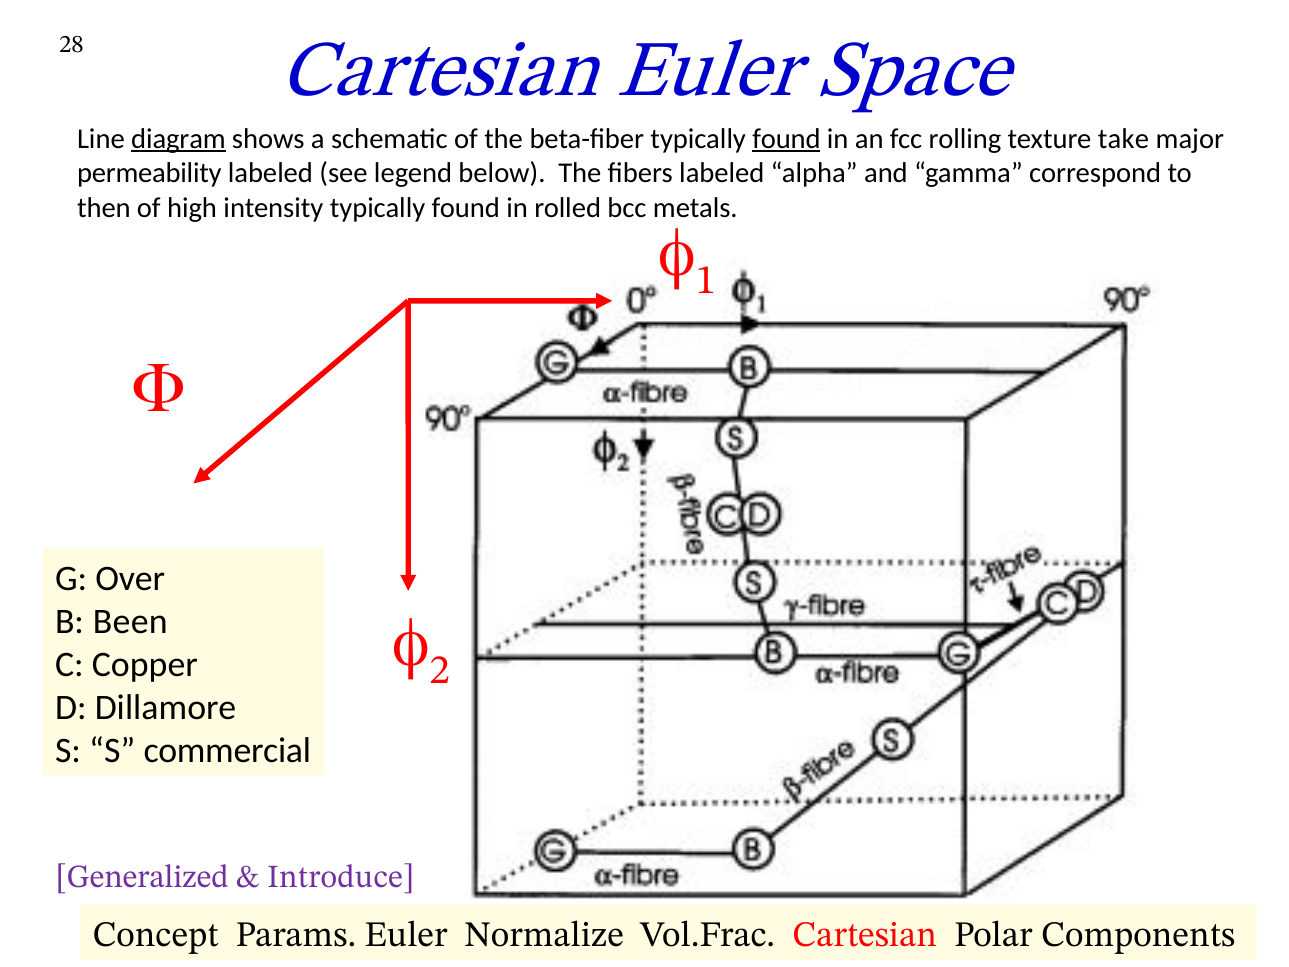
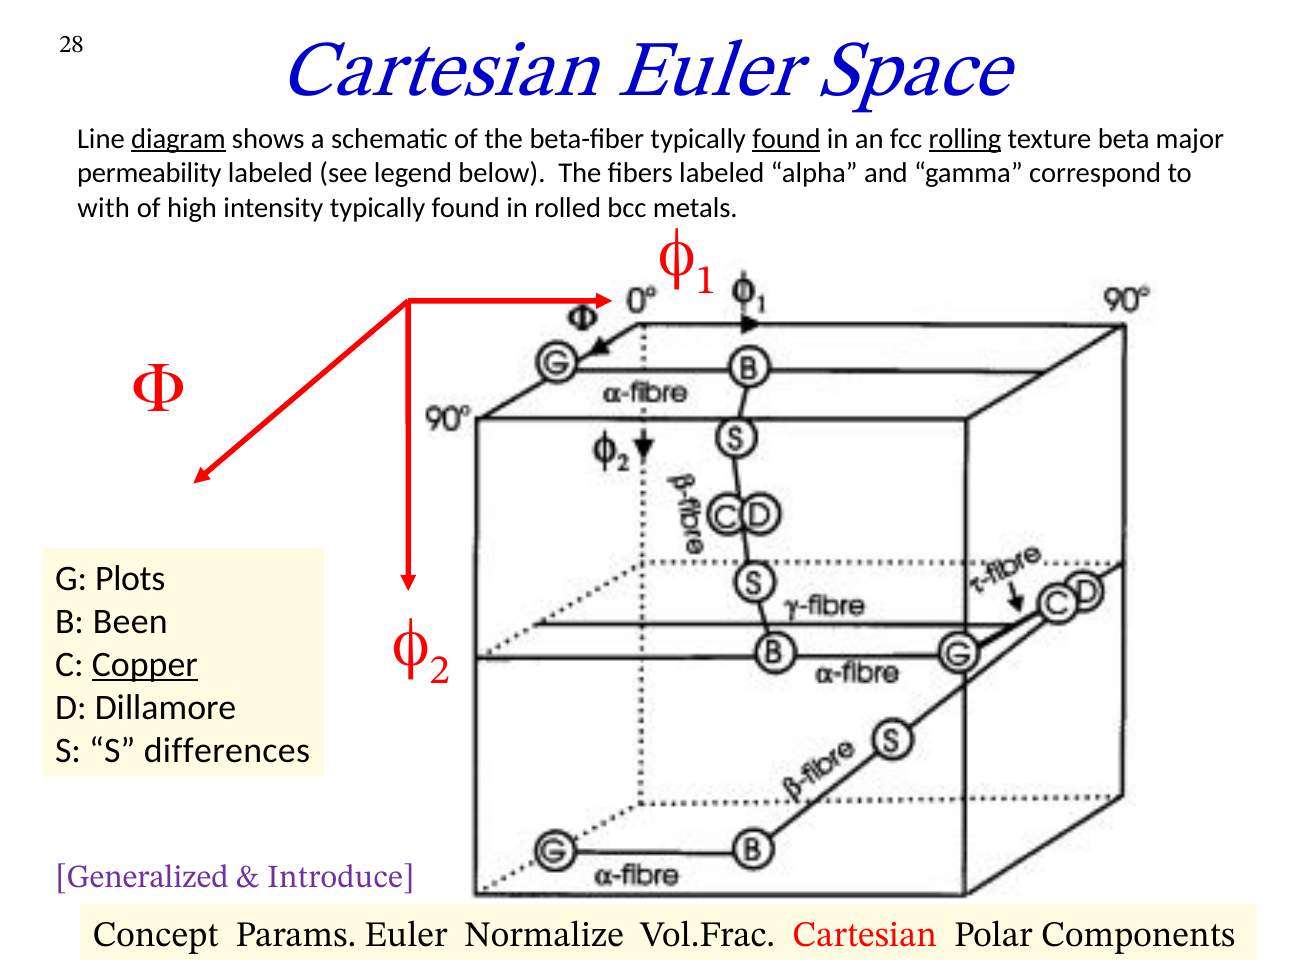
rolling underline: none -> present
take: take -> beta
then: then -> with
Over: Over -> Plots
Copper underline: none -> present
commercial: commercial -> differences
